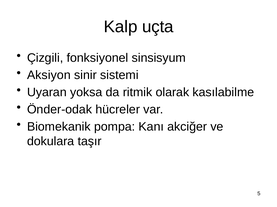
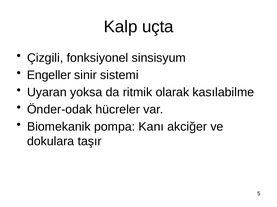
Aksiyon: Aksiyon -> Engeller
